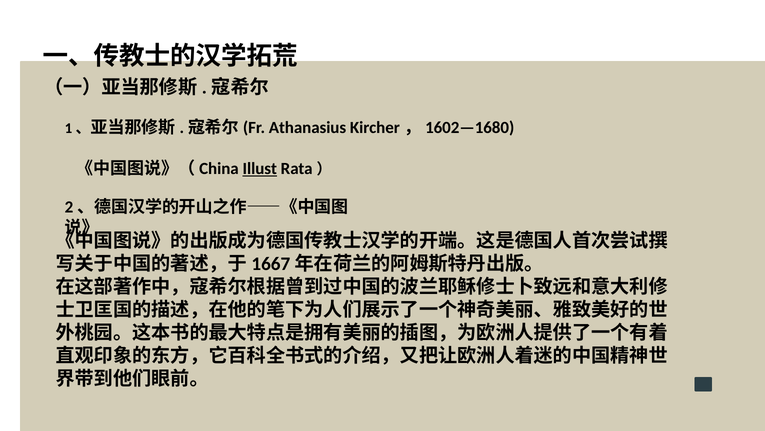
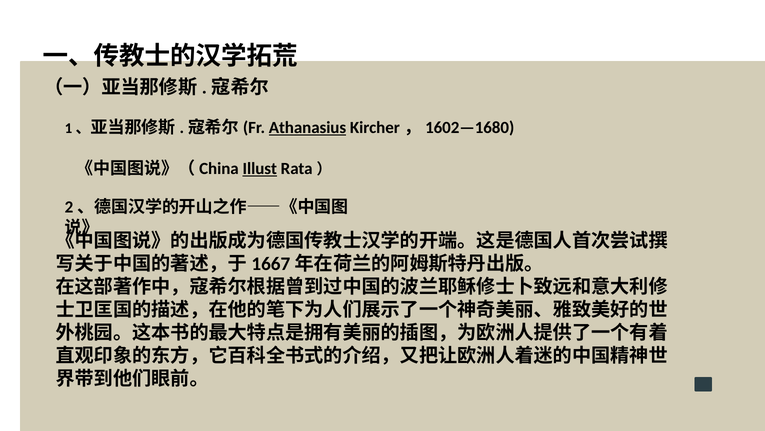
Athanasius underline: none -> present
